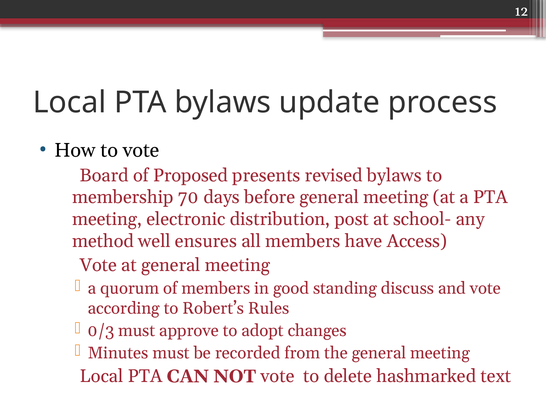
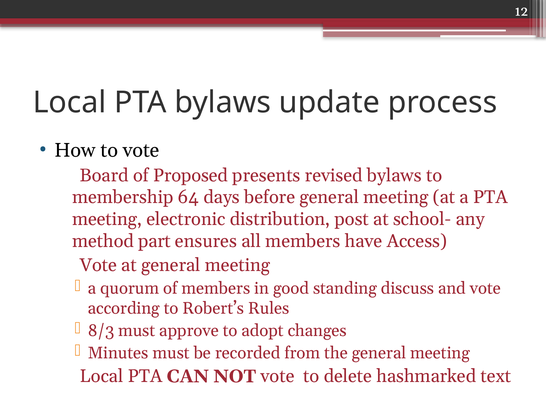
70: 70 -> 64
well: well -> part
0/3: 0/3 -> 8/3
